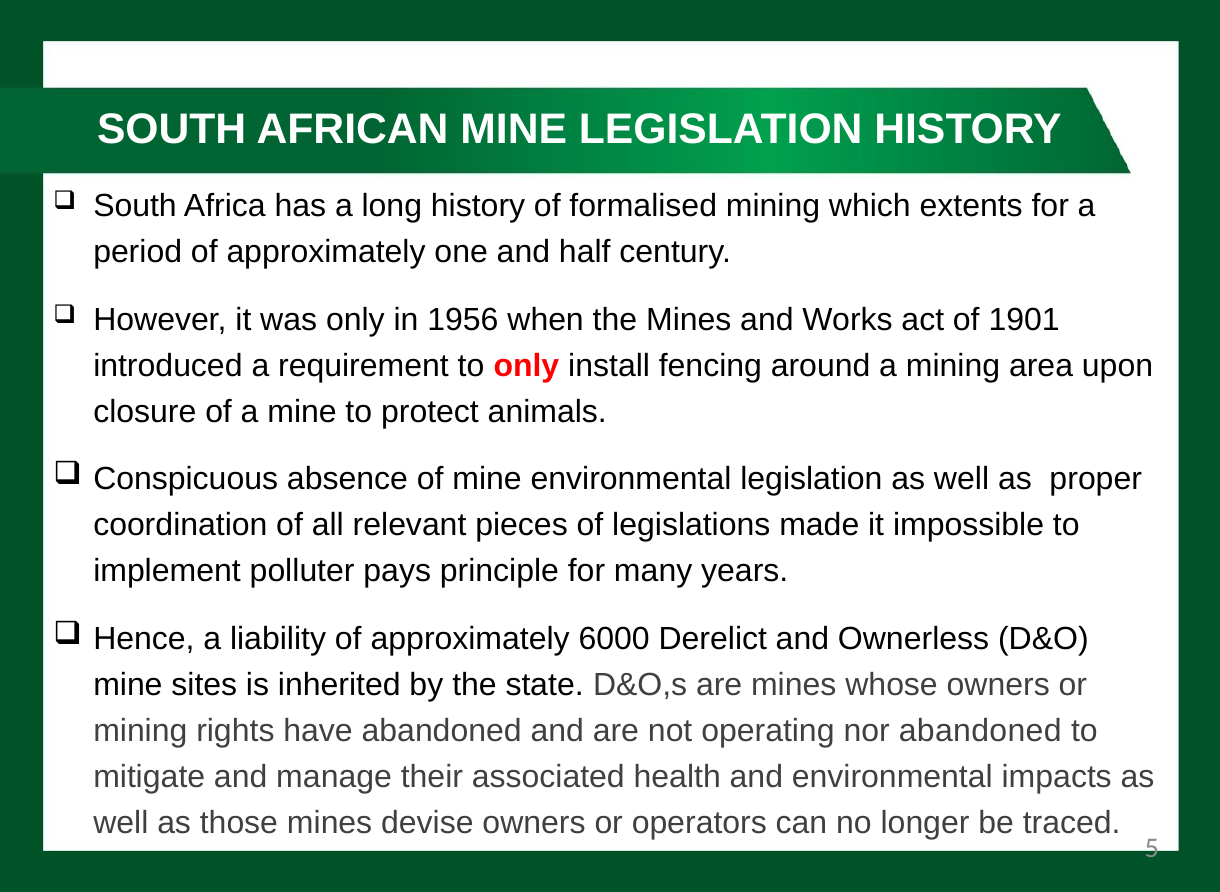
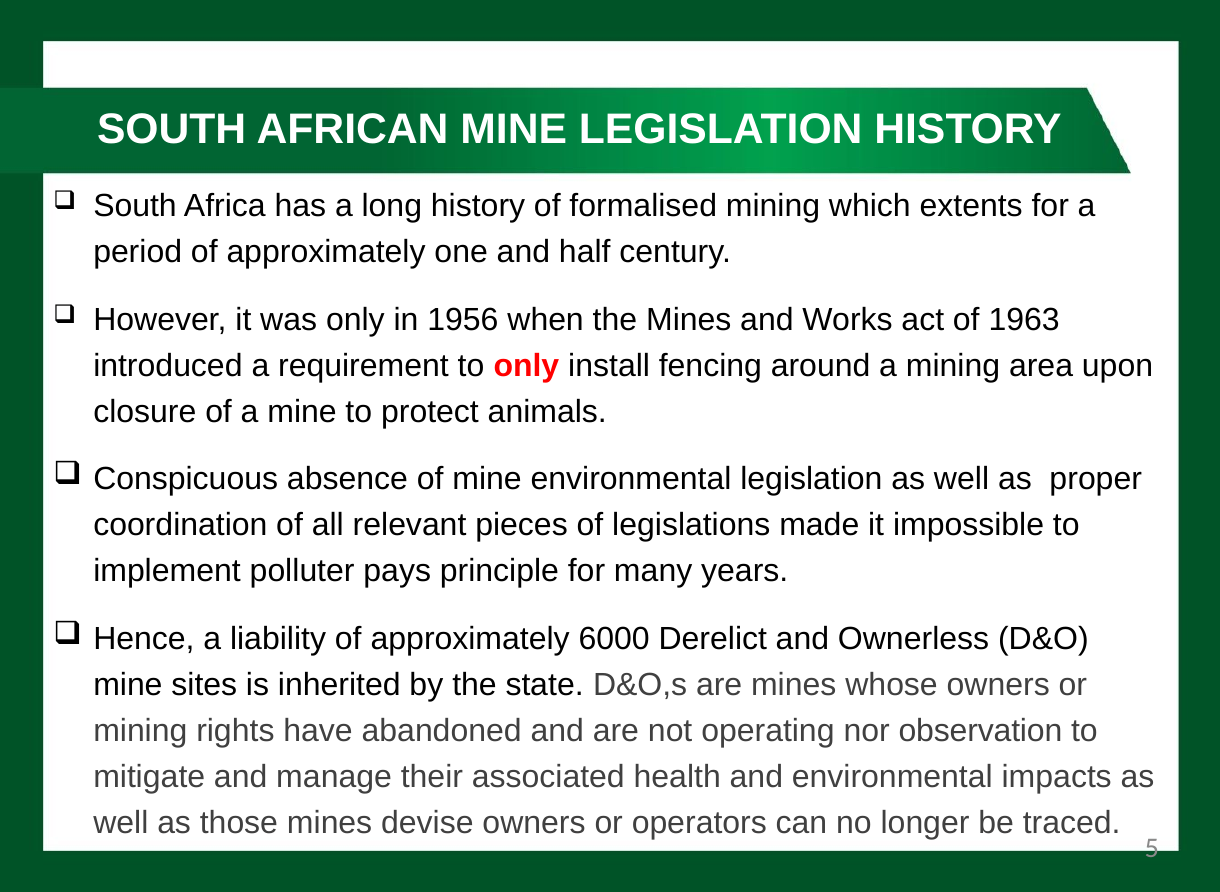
1901: 1901 -> 1963
nor abandoned: abandoned -> observation
